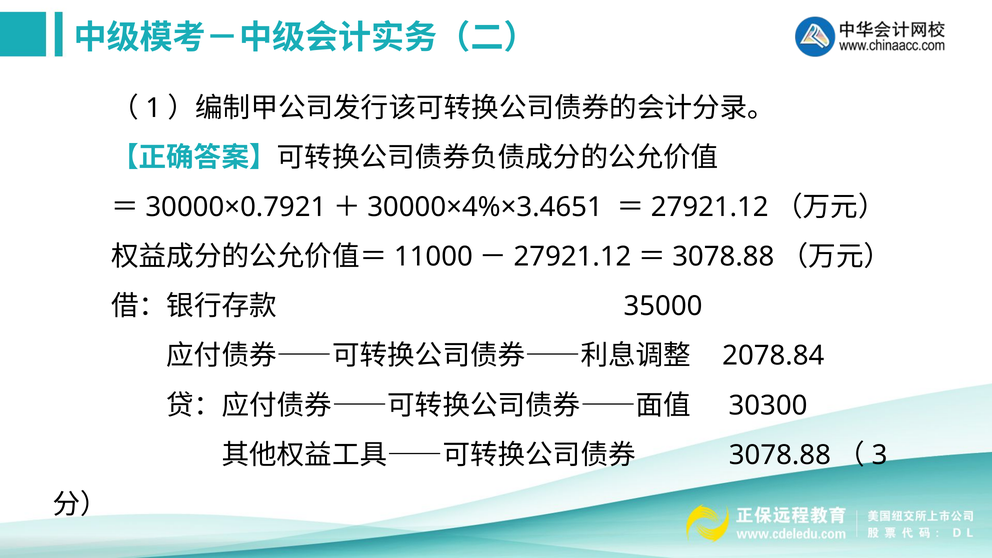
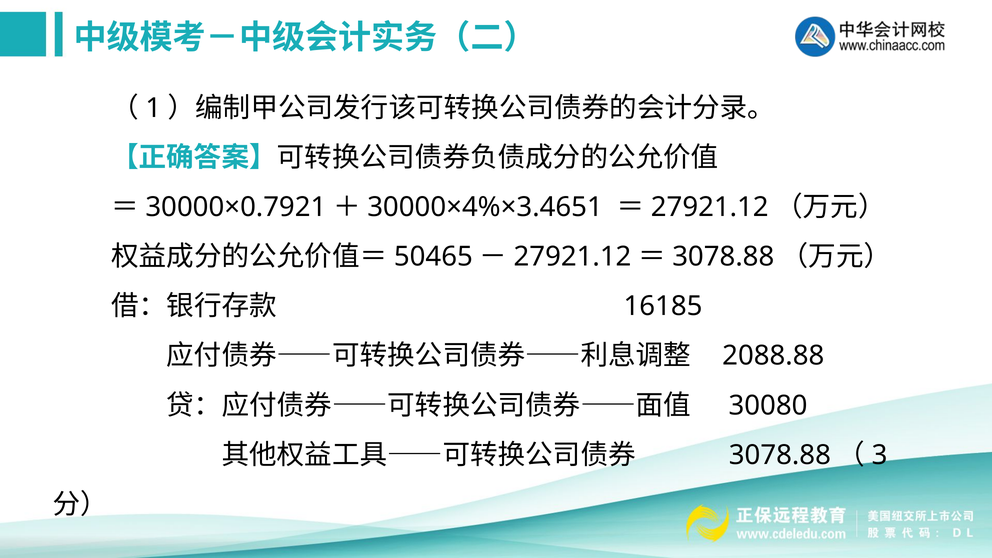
11000: 11000 -> 50465
35000: 35000 -> 16185
2078.84: 2078.84 -> 2088.88
30300: 30300 -> 30080
